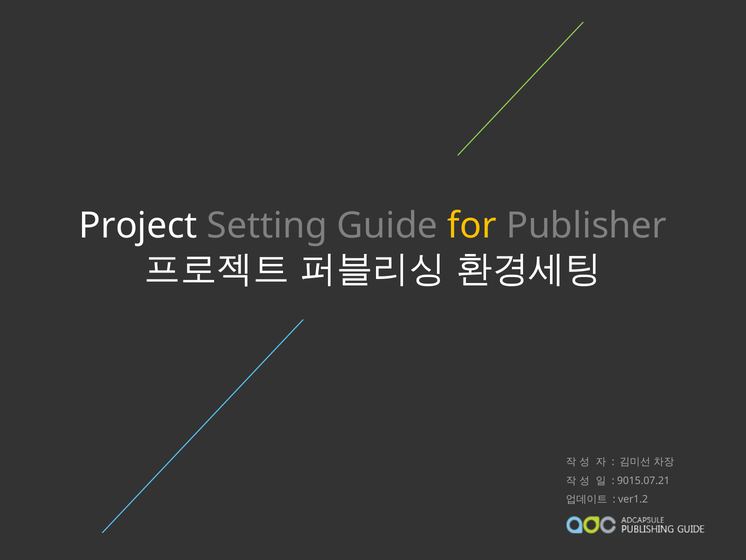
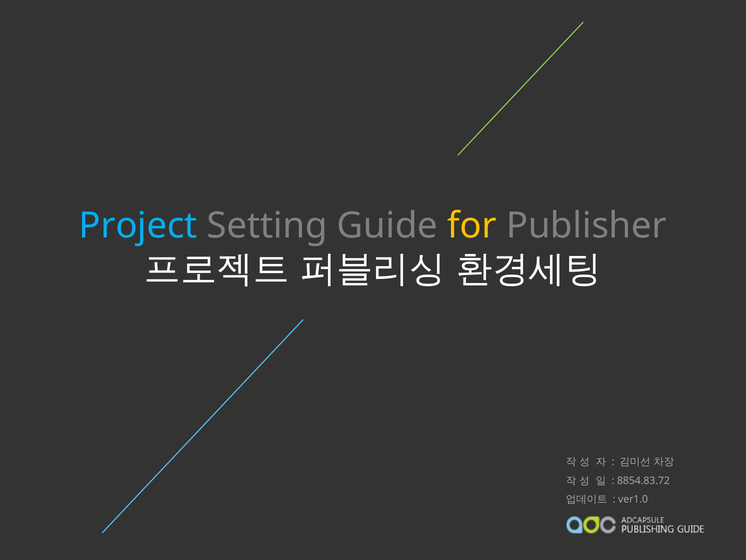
Project colour: white -> light blue
9015.07.21: 9015.07.21 -> 8854.83.72
ver1.2: ver1.2 -> ver1.0
